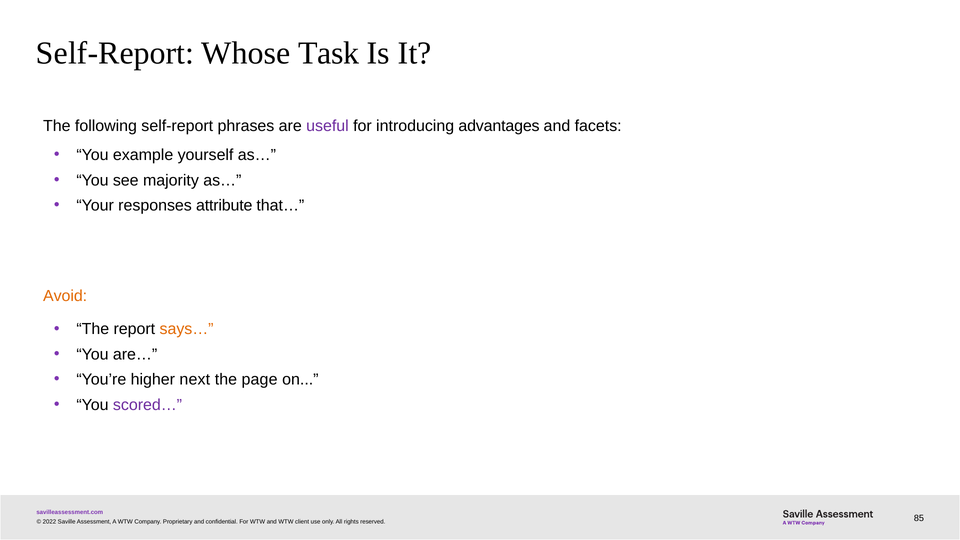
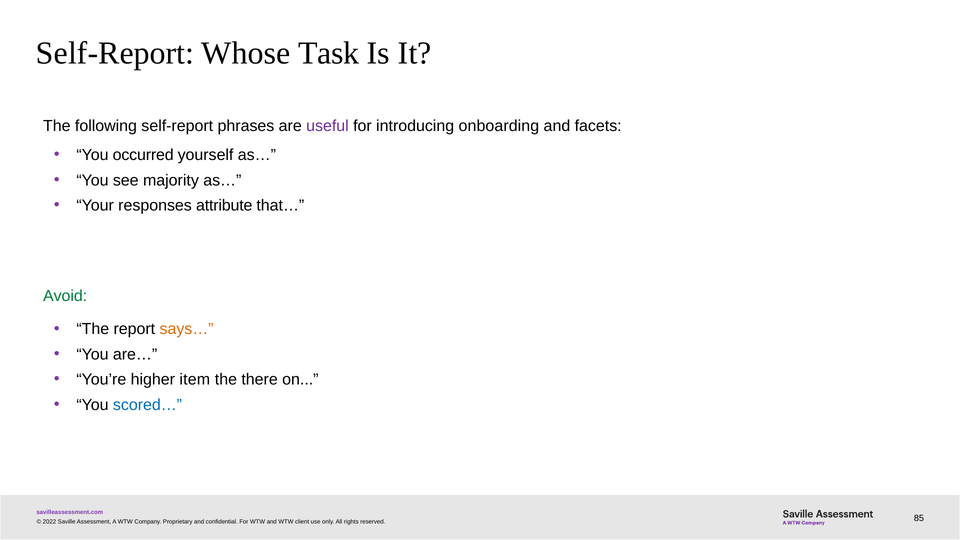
advantages: advantages -> onboarding
example: example -> occurred
Avoid colour: orange -> green
next: next -> item
page: page -> there
scored… colour: purple -> blue
